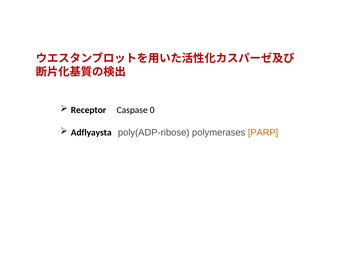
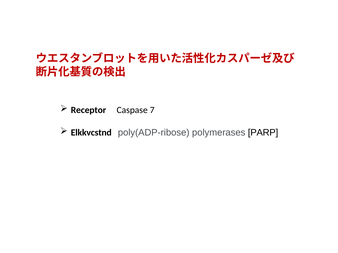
0: 0 -> 7
Adflyaysta: Adflyaysta -> Elkkvcstnd
PARP colour: orange -> black
